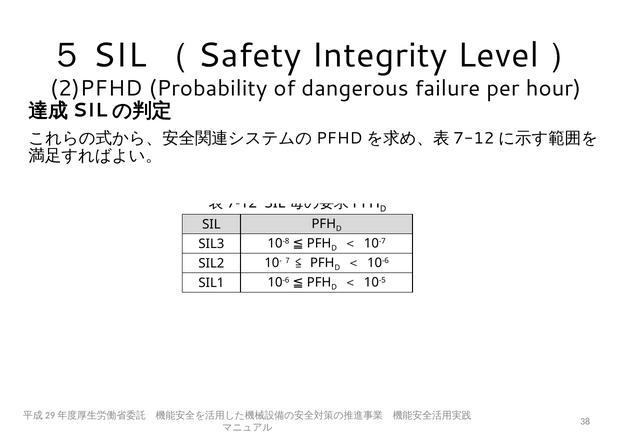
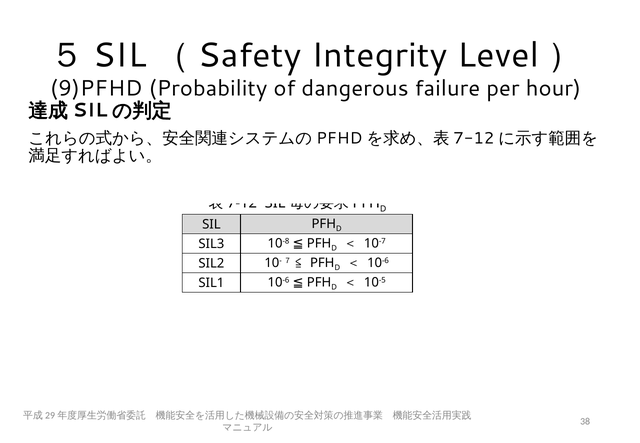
2)PFHD: 2)PFHD -> 9)PFHD
